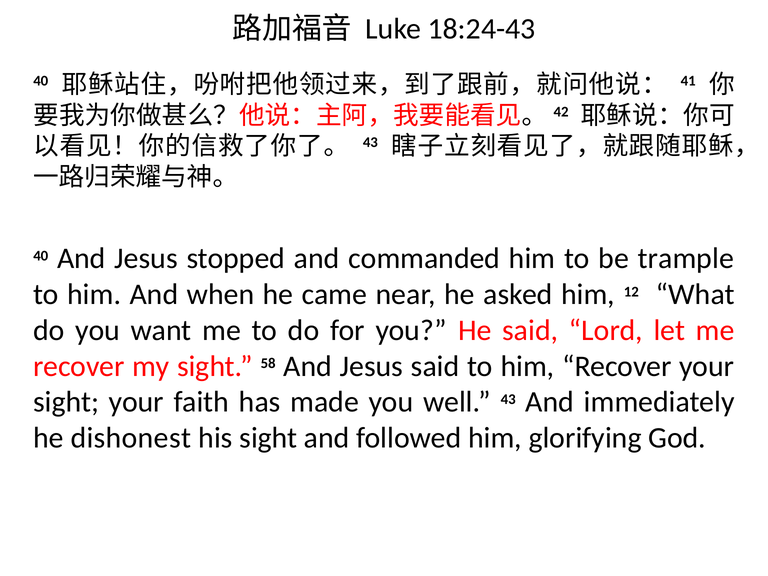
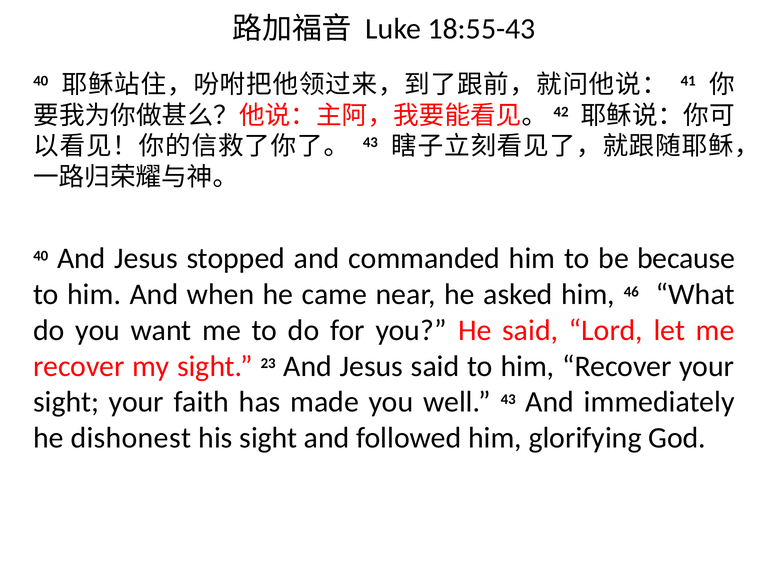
18:24-43: 18:24-43 -> 18:55-43
trample: trample -> because
12: 12 -> 46
58: 58 -> 23
